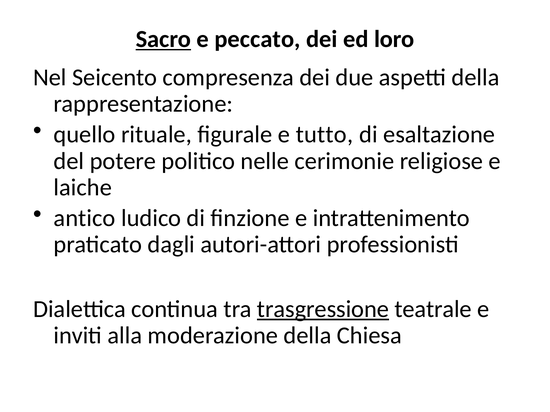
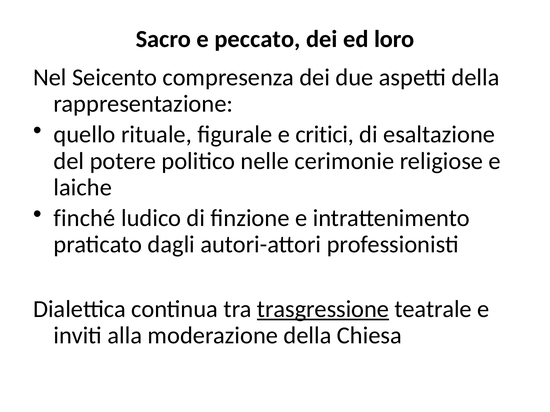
Sacro underline: present -> none
tutto: tutto -> critici
antico: antico -> finché
